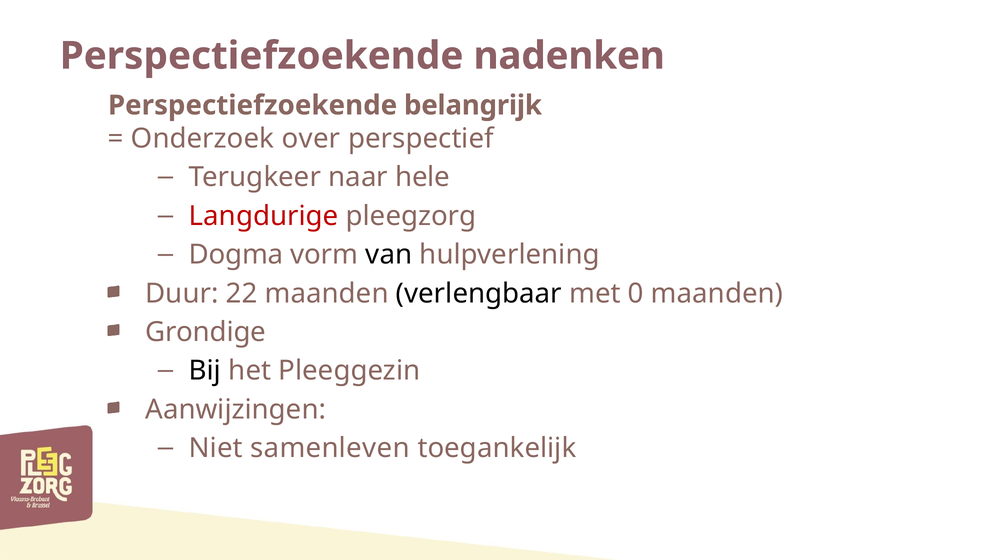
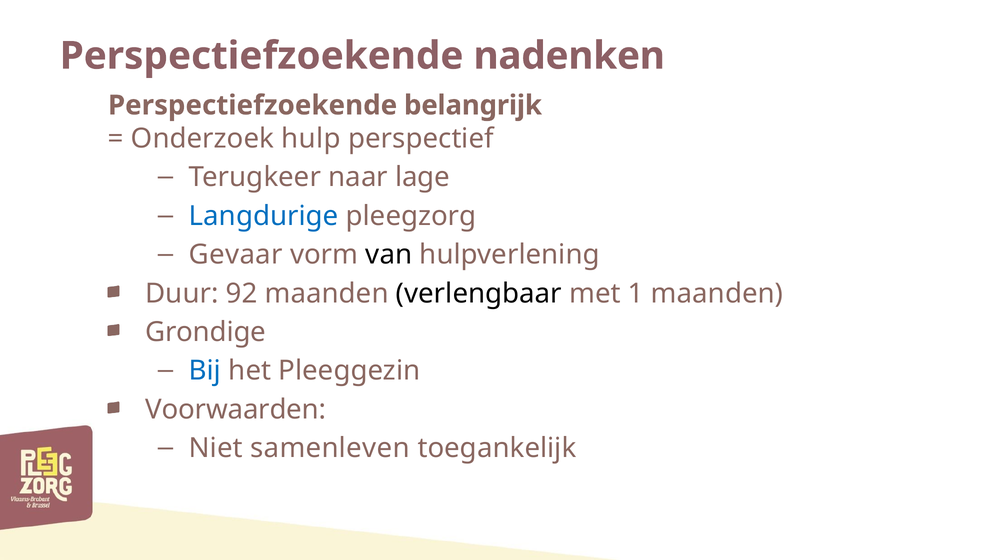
over: over -> hulp
hele: hele -> lage
Langdurige colour: red -> blue
Dogma: Dogma -> Gevaar
22: 22 -> 92
0: 0 -> 1
Bij colour: black -> blue
Aanwijzingen: Aanwijzingen -> Voorwaarden
